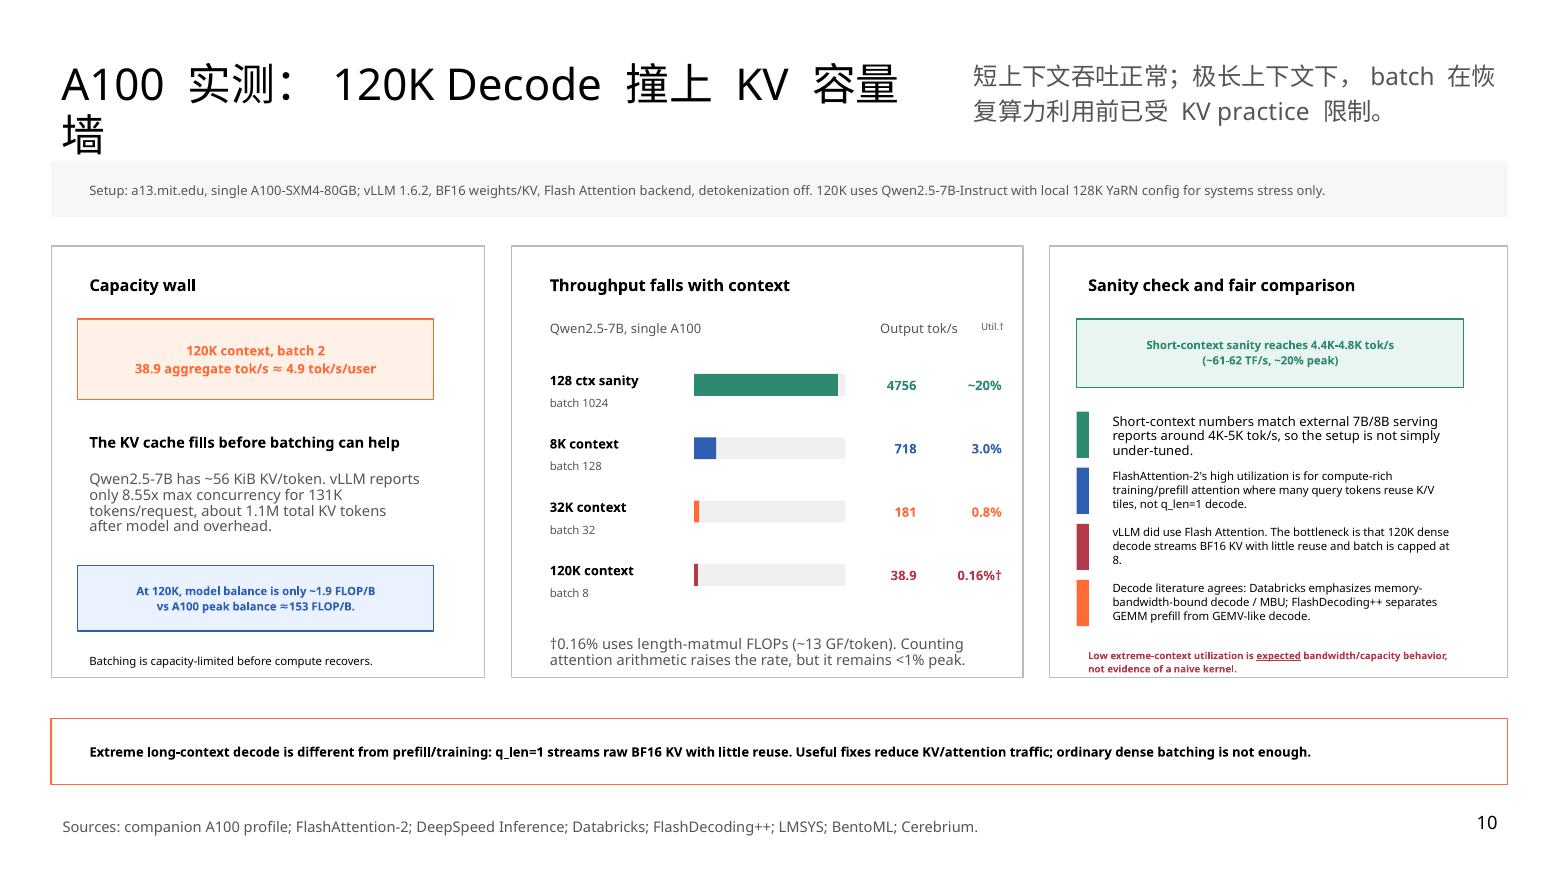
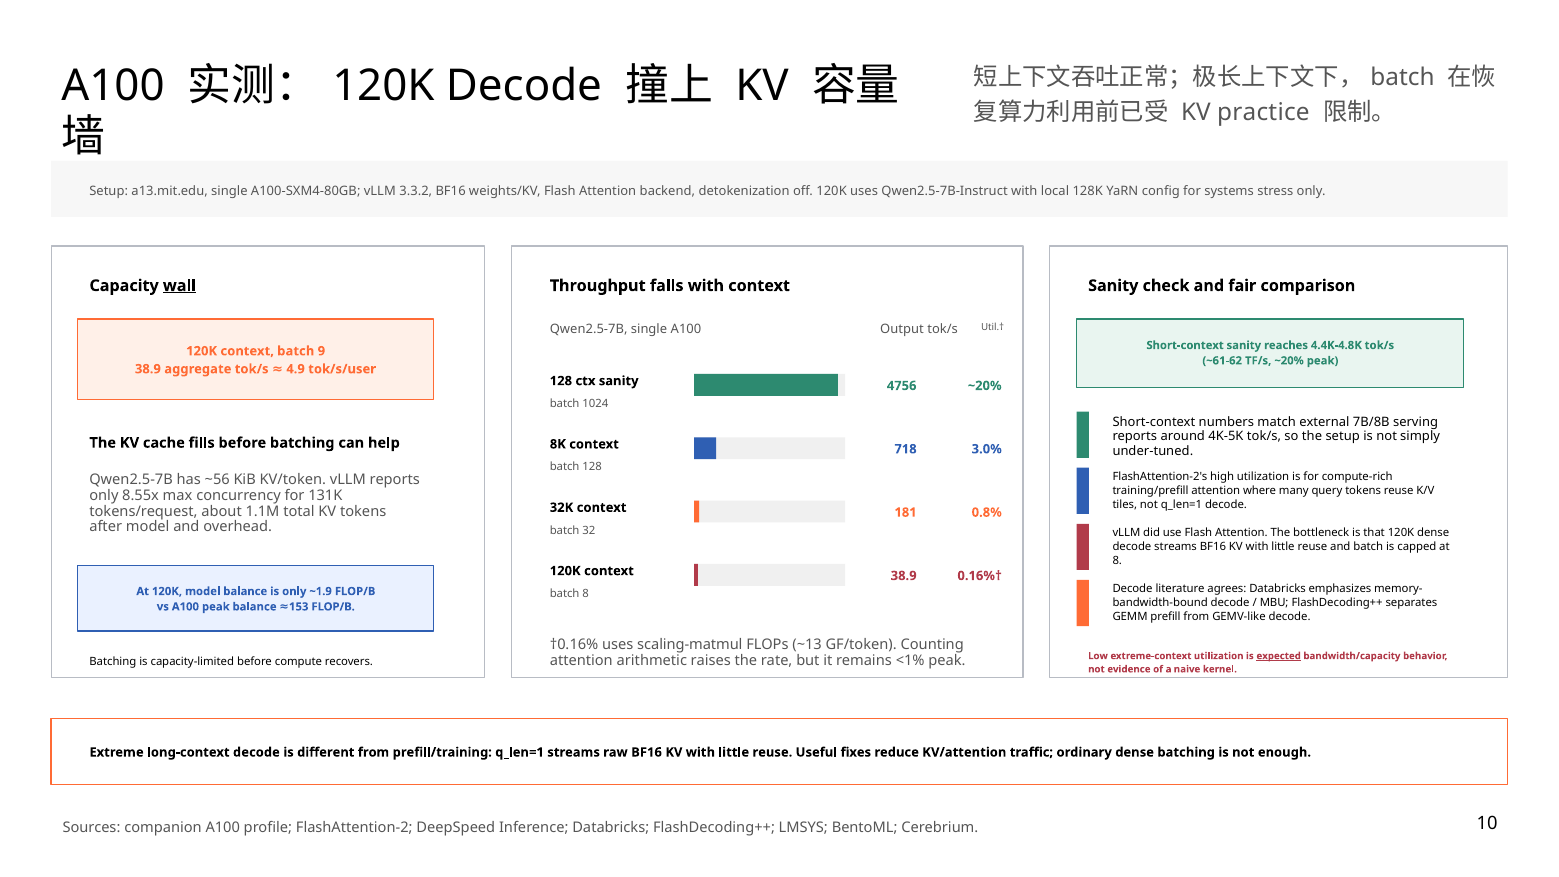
1.6.2: 1.6.2 -> 3.3.2
wall underline: none -> present
2: 2 -> 9
length-matmul: length-matmul -> scaling-matmul
